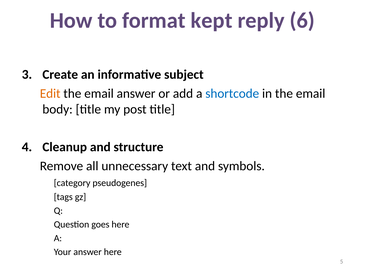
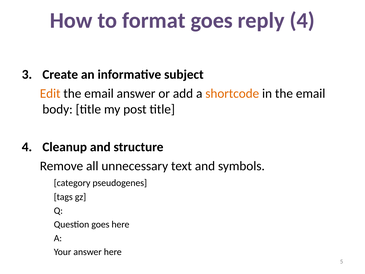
format kept: kept -> goes
reply 6: 6 -> 4
shortcode colour: blue -> orange
